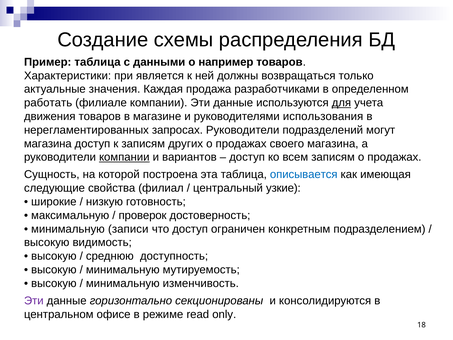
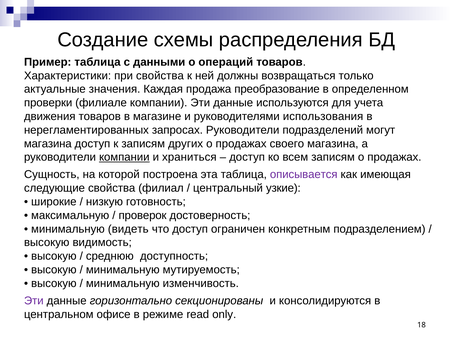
например: например -> операций
при является: является -> свойства
разработчиками: разработчиками -> преобразование
работать: работать -> проверки
для underline: present -> none
вариантов: вариантов -> храниться
описывается colour: blue -> purple
записи: записи -> видеть
